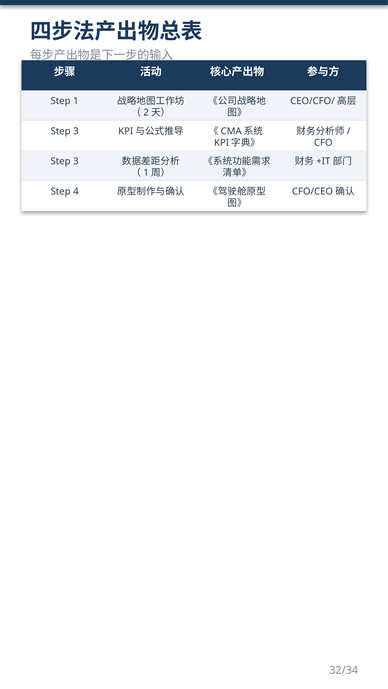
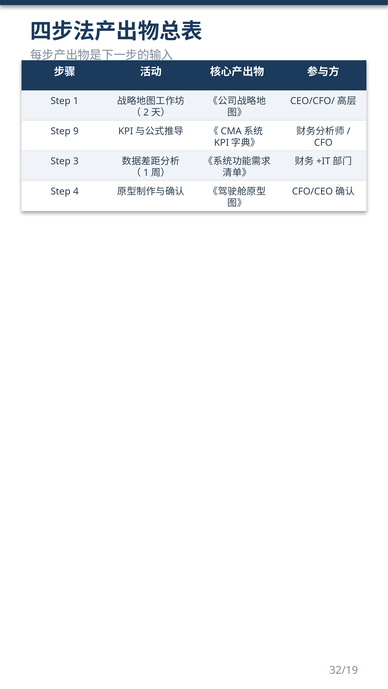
3 at (76, 131): 3 -> 9
32/34: 32/34 -> 32/19
